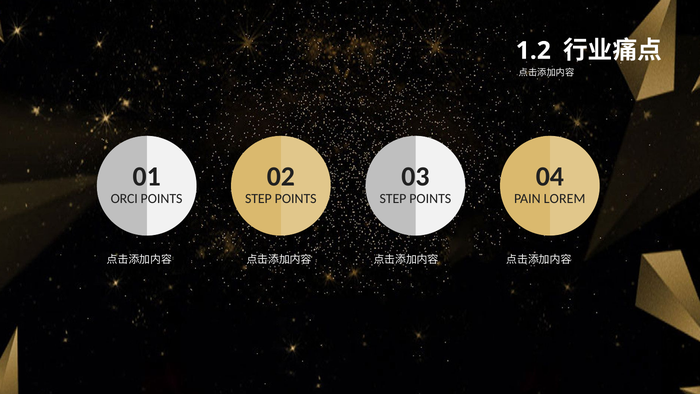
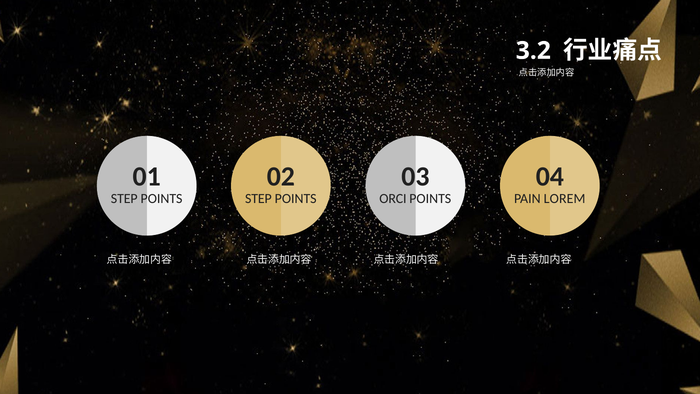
1.2: 1.2 -> 3.2
ORCI at (124, 198): ORCI -> STEP
STEP at (393, 198): STEP -> ORCI
